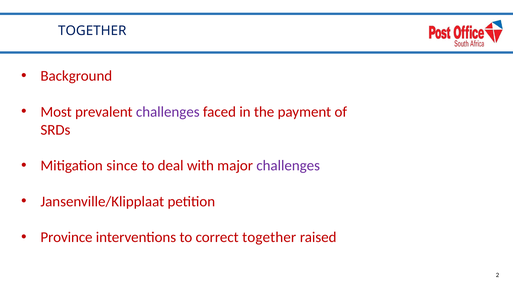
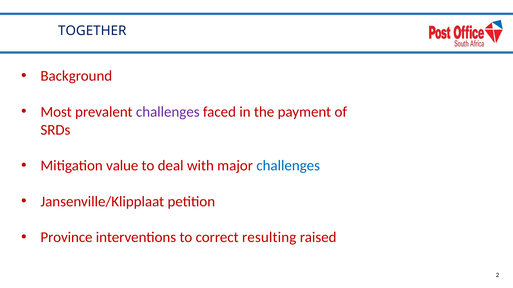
since: since -> value
challenges at (288, 166) colour: purple -> blue
correct together: together -> resulting
